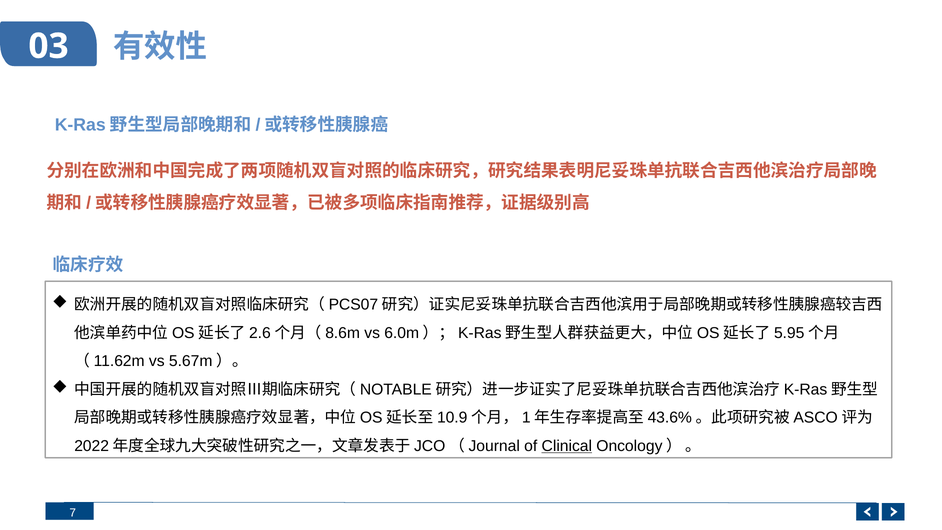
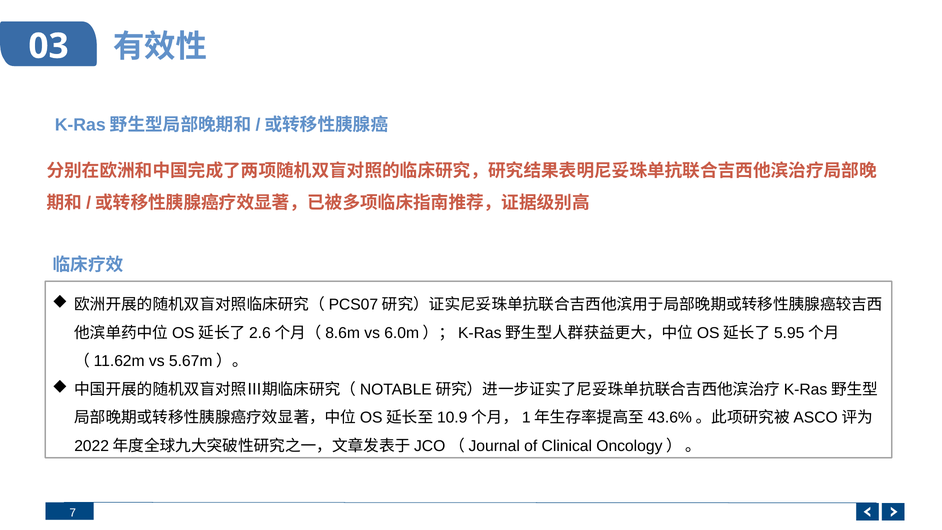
Clinical underline: present -> none
